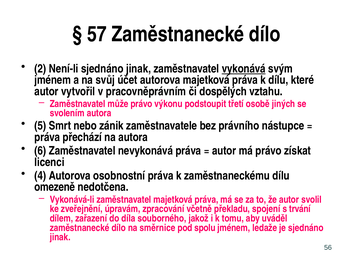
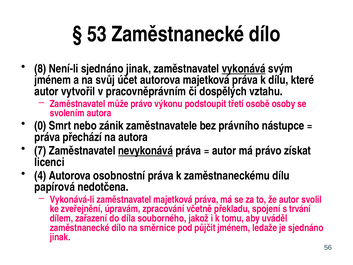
57: 57 -> 53
2: 2 -> 8
jiných: jiných -> osoby
5: 5 -> 0
6: 6 -> 7
nevykonává underline: none -> present
omezeně: omezeně -> papírová
spolu: spolu -> půjčit
